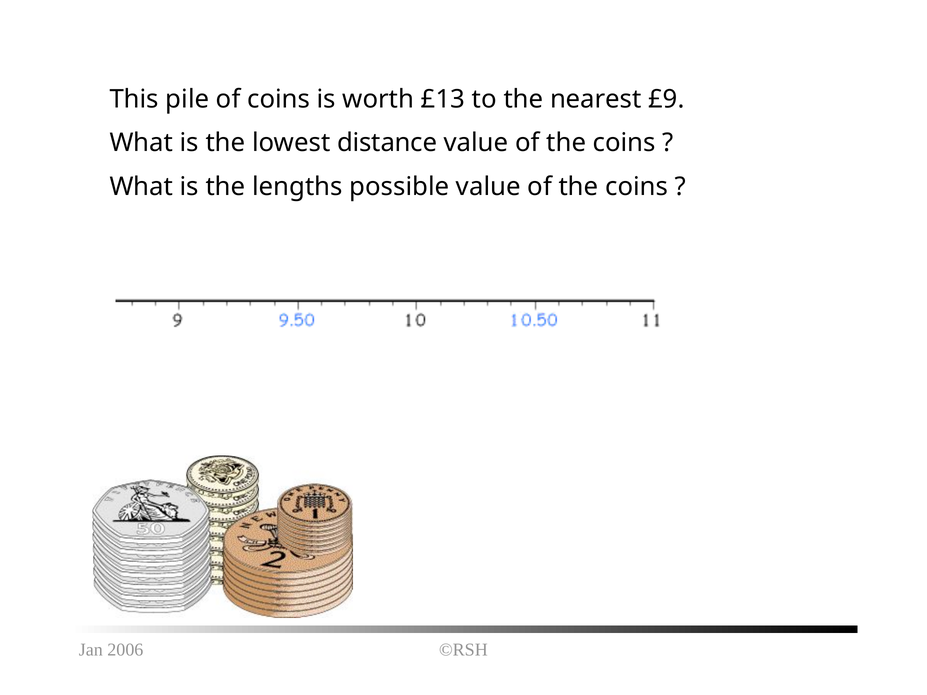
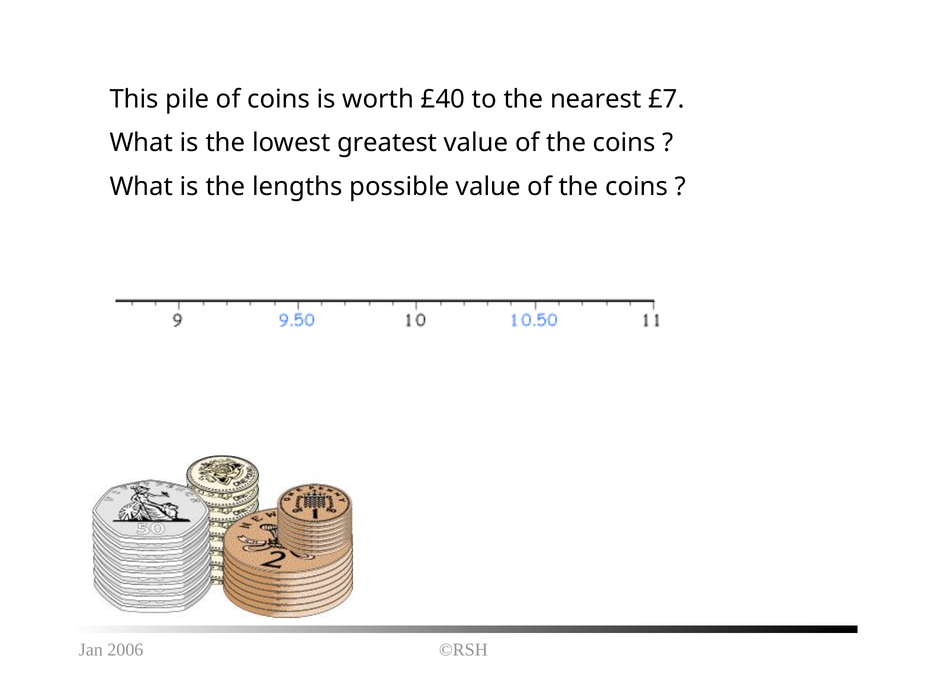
£13: £13 -> £40
£9: £9 -> £7
distance: distance -> greatest
